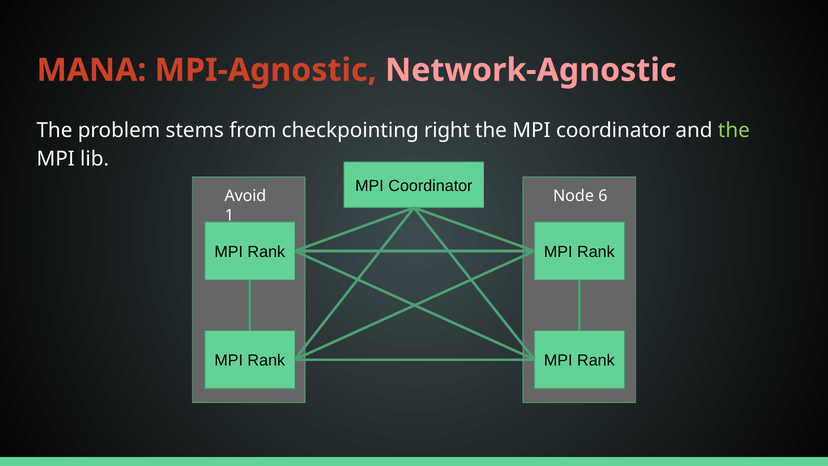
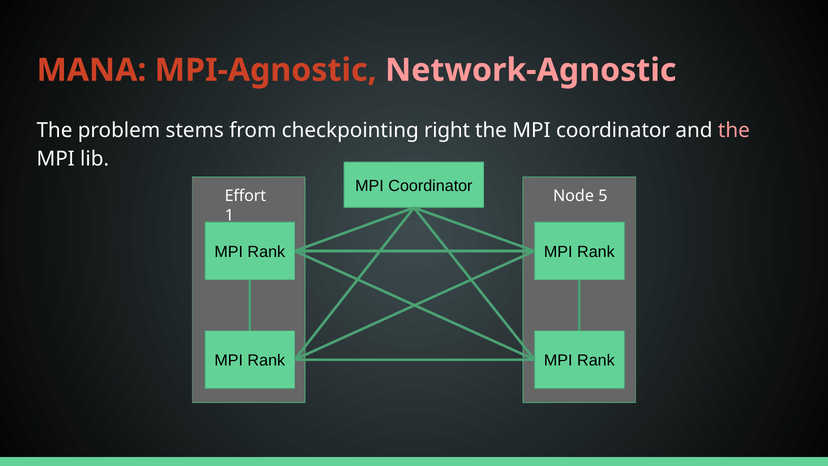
the at (734, 130) colour: light green -> pink
Avoid: Avoid -> Effort
6: 6 -> 5
